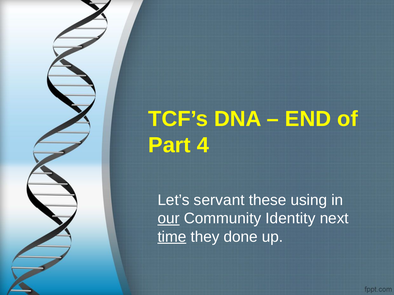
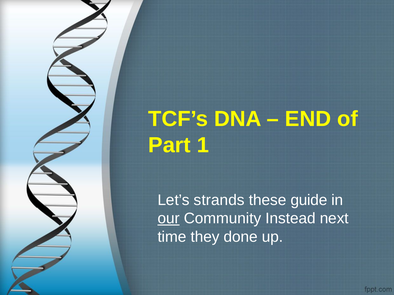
4: 4 -> 1
servant: servant -> strands
using: using -> guide
Identity: Identity -> Instead
time underline: present -> none
